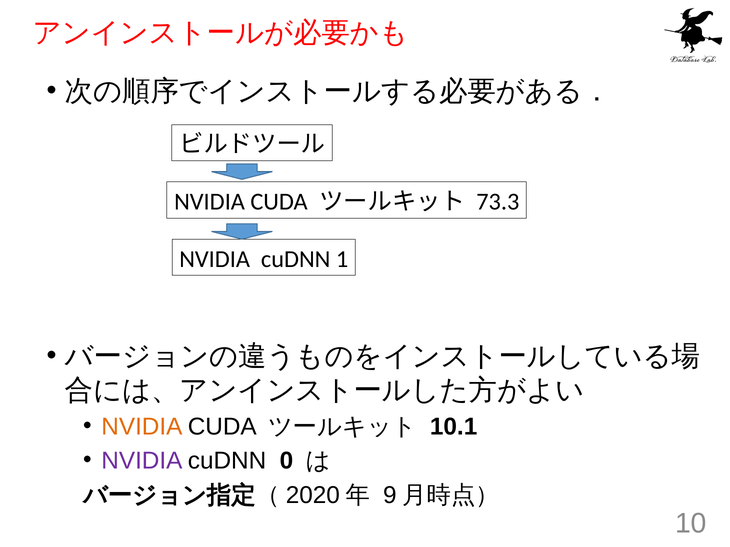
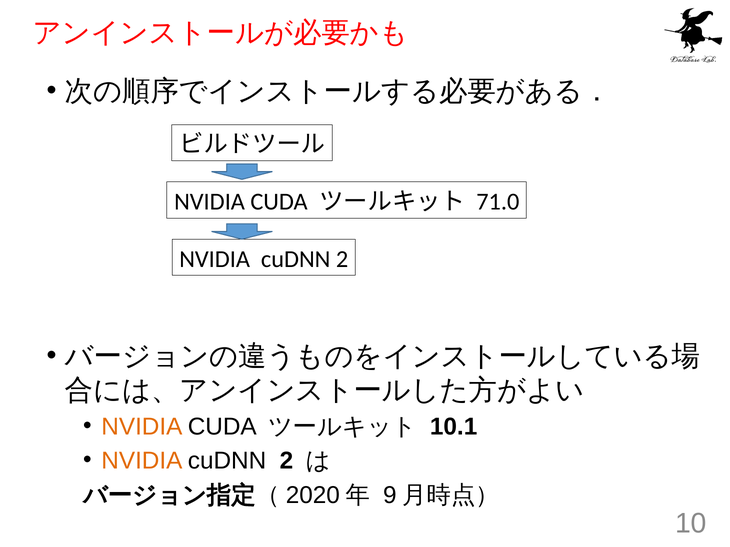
73.3: 73.3 -> 71.0
1 at (342, 259): 1 -> 2
NVIDIA at (142, 461) colour: purple -> orange
0 at (286, 461): 0 -> 2
